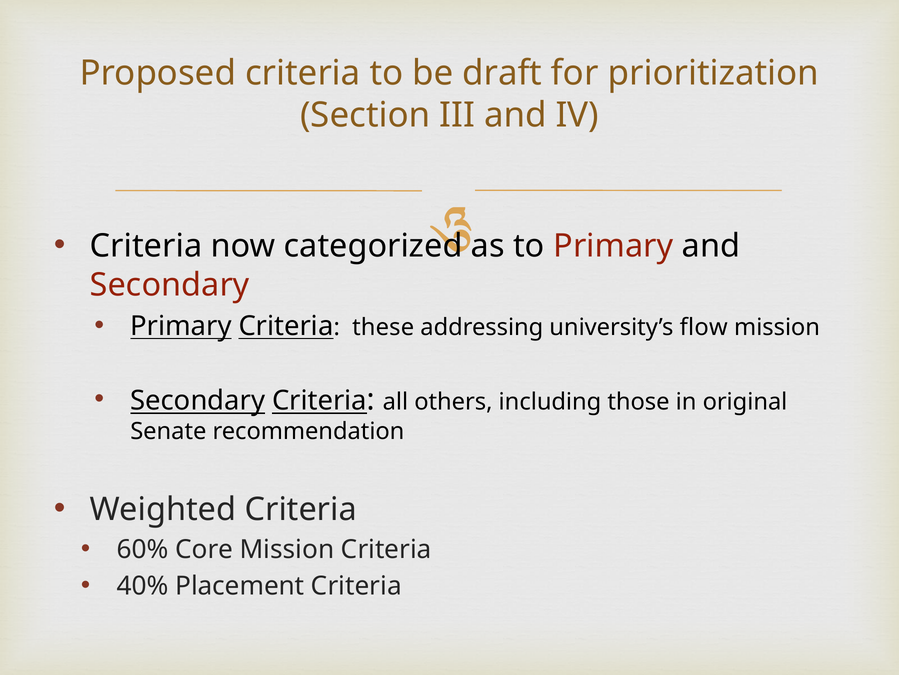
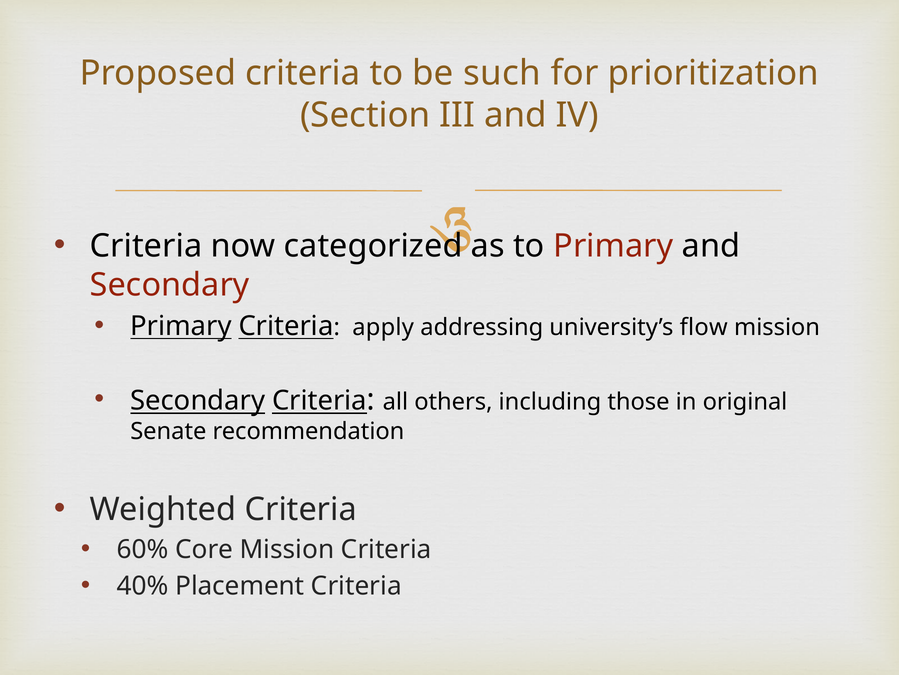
draft: draft -> such
these: these -> apply
